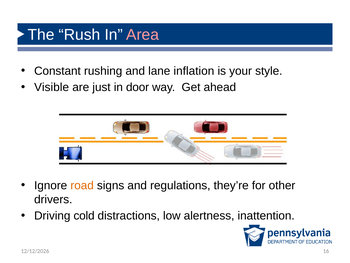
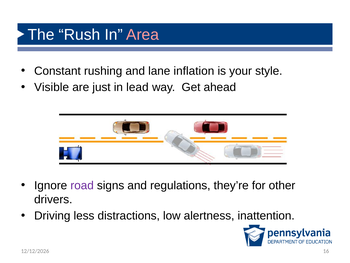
door: door -> lead
road colour: orange -> purple
cold: cold -> less
